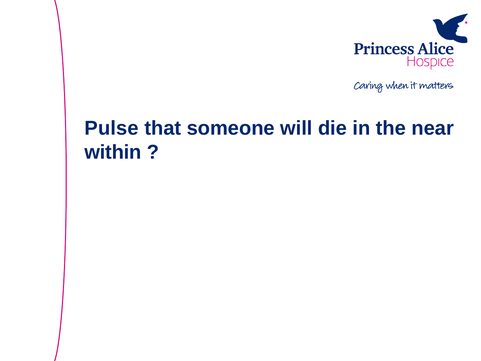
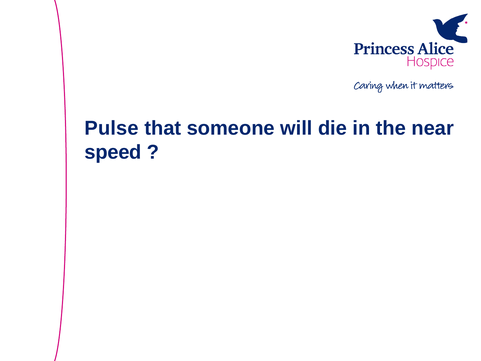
within: within -> speed
